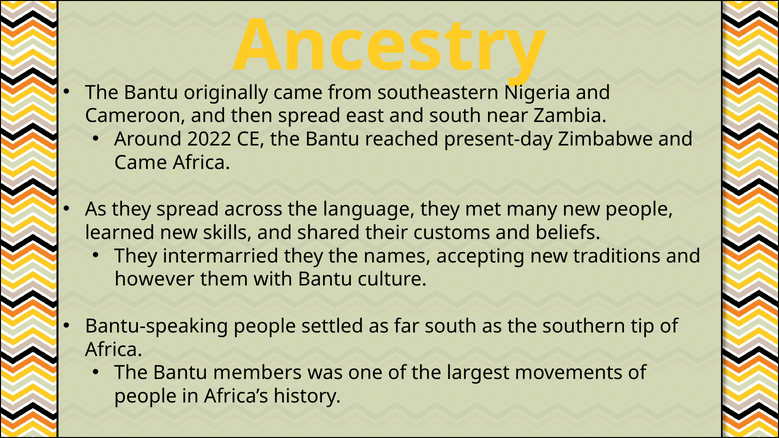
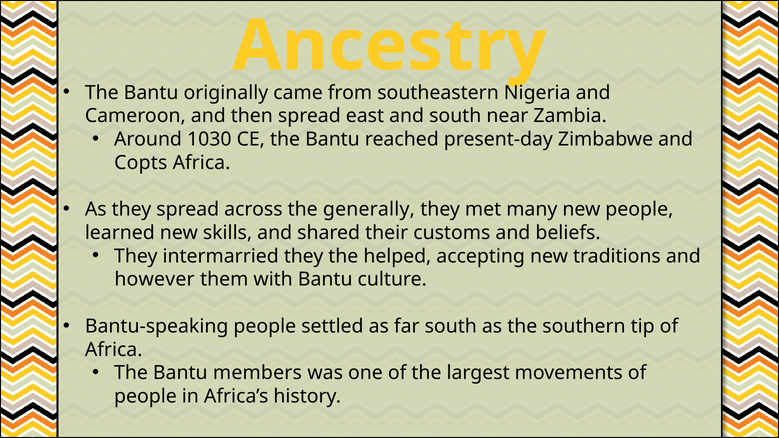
2022: 2022 -> 1030
Came at (141, 163): Came -> Copts
language: language -> generally
names: names -> helped
